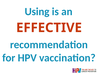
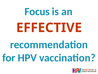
Using: Using -> Focus
